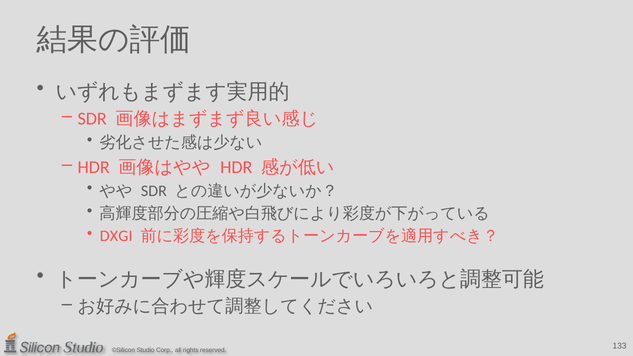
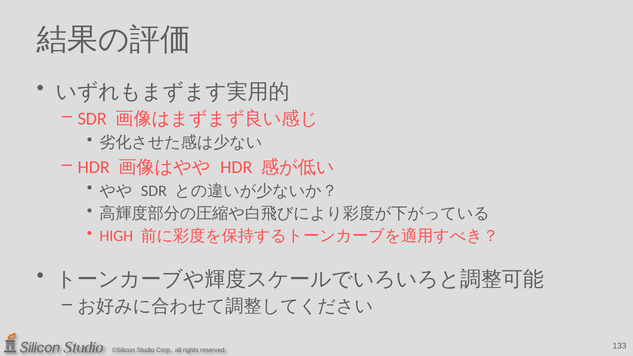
DXGI: DXGI -> HIGH
